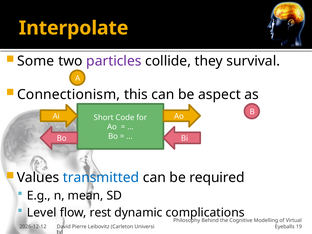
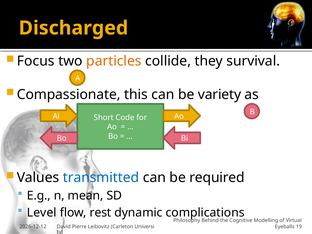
Interpolate: Interpolate -> Discharged
Some: Some -> Focus
particles colour: purple -> orange
Connectionism: Connectionism -> Compassionate
aspect: aspect -> variety
